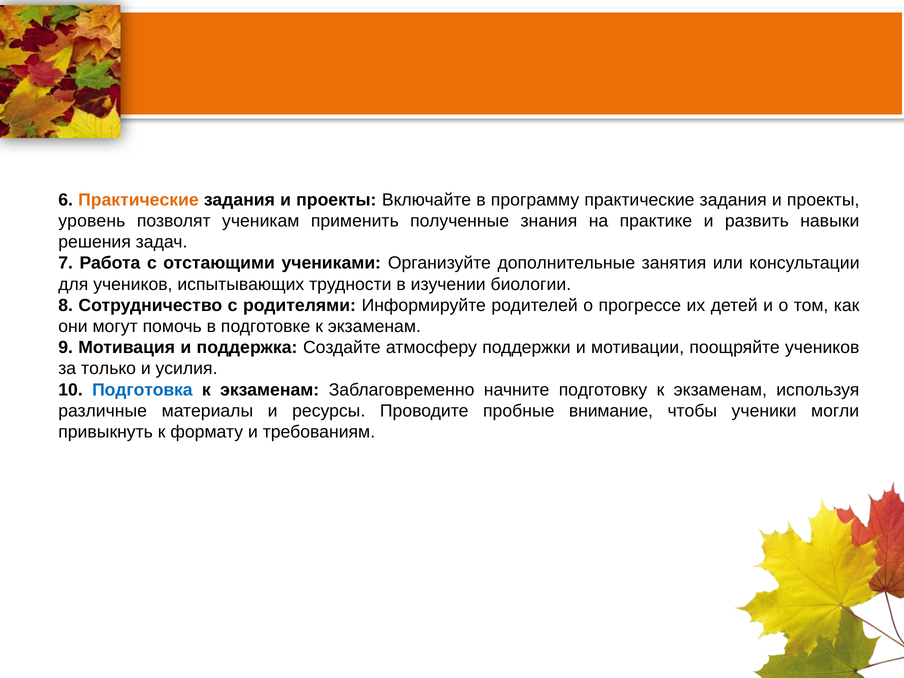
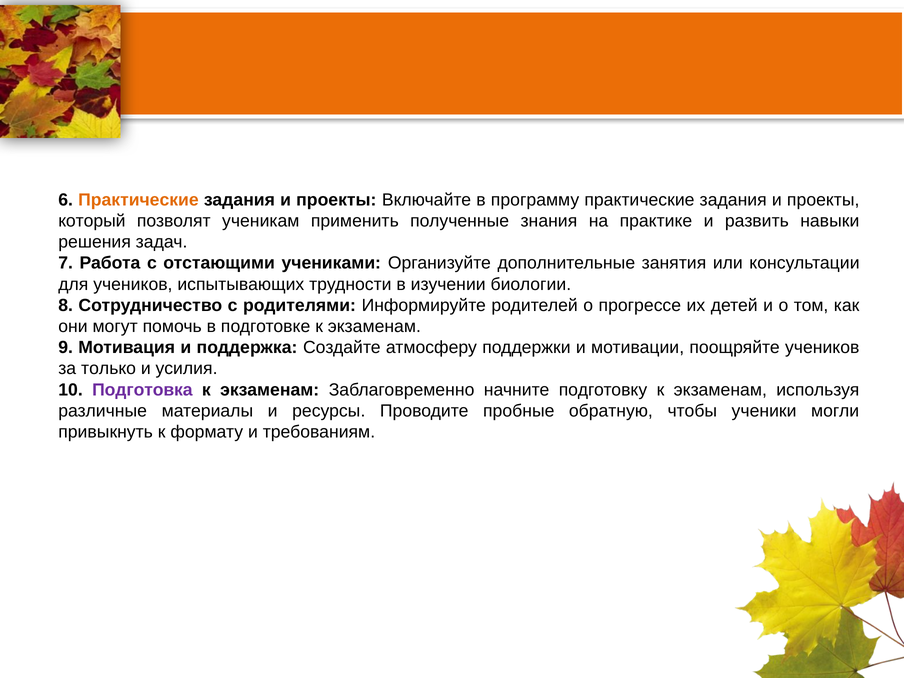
уровень: уровень -> который
Подготовка colour: blue -> purple
внимание: внимание -> обратную
